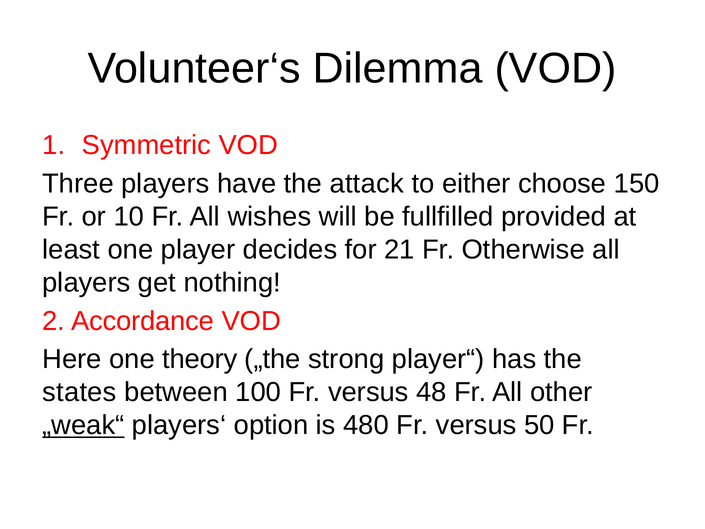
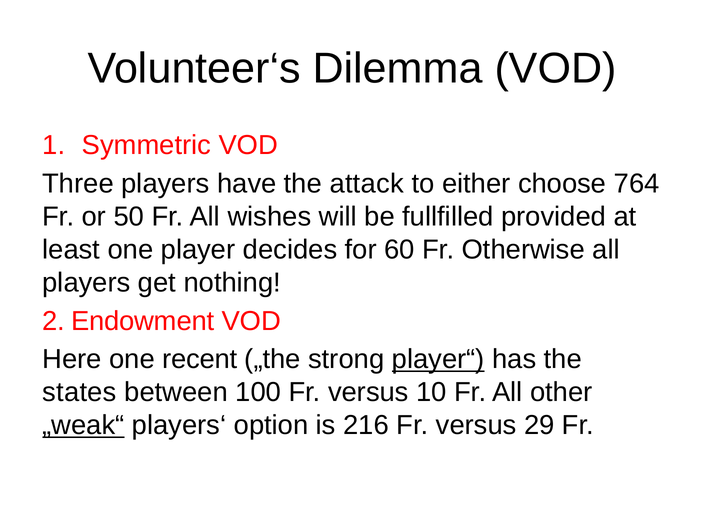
150: 150 -> 764
10: 10 -> 50
21: 21 -> 60
Accordance: Accordance -> Endowment
theory: theory -> recent
player“ underline: none -> present
48: 48 -> 10
480: 480 -> 216
50: 50 -> 29
